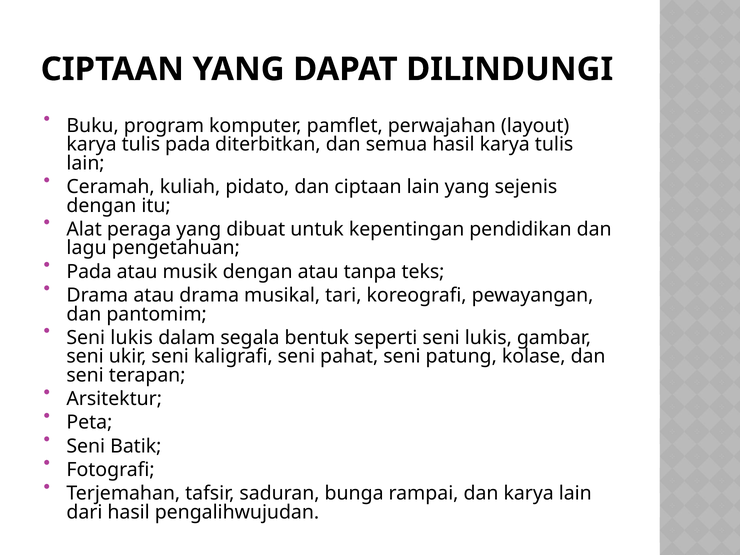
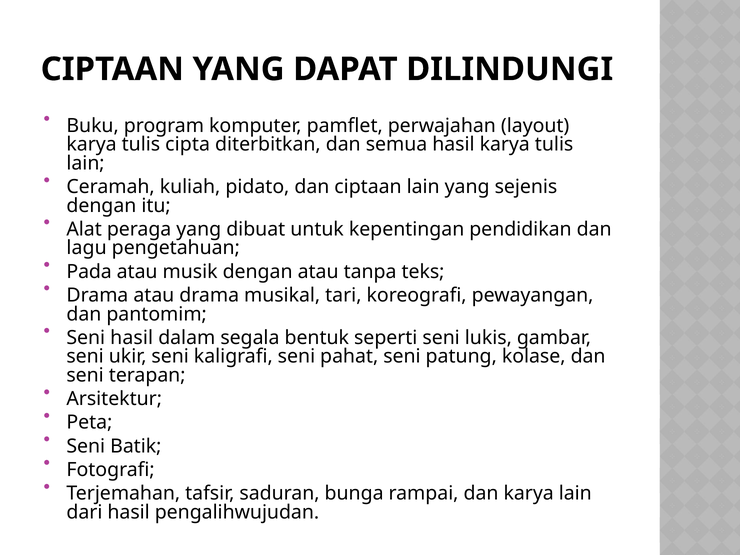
tulis pada: pada -> cipta
lukis at (132, 338): lukis -> hasil
